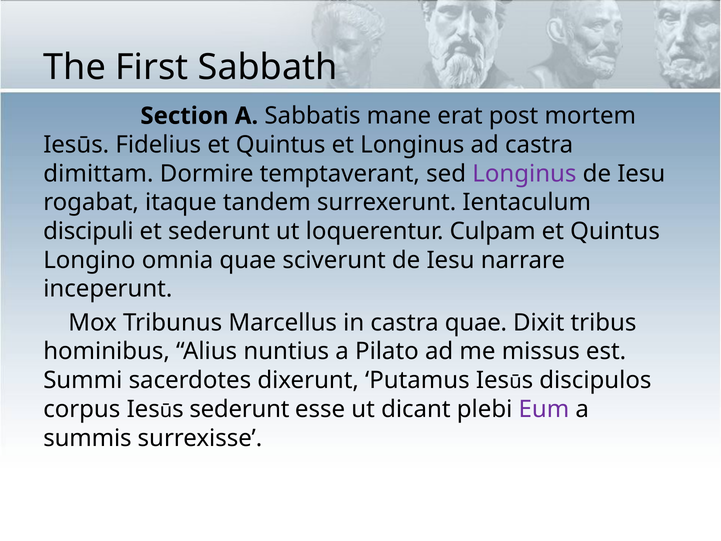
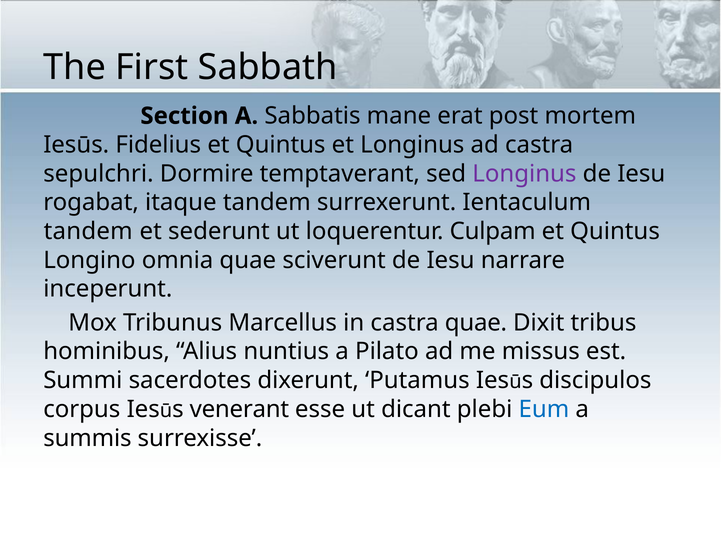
dimittam: dimittam -> sepulchri
discipuli at (88, 231): discipuli -> tandem
sederunt at (239, 409): sederunt -> venerant
Eum colour: purple -> blue
